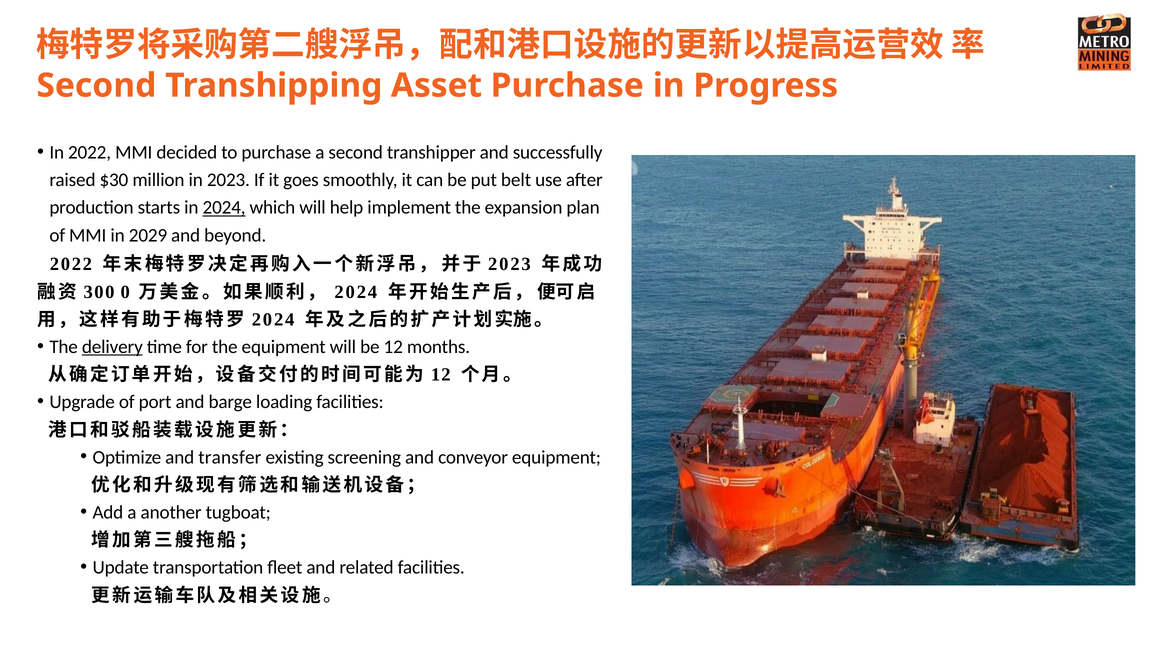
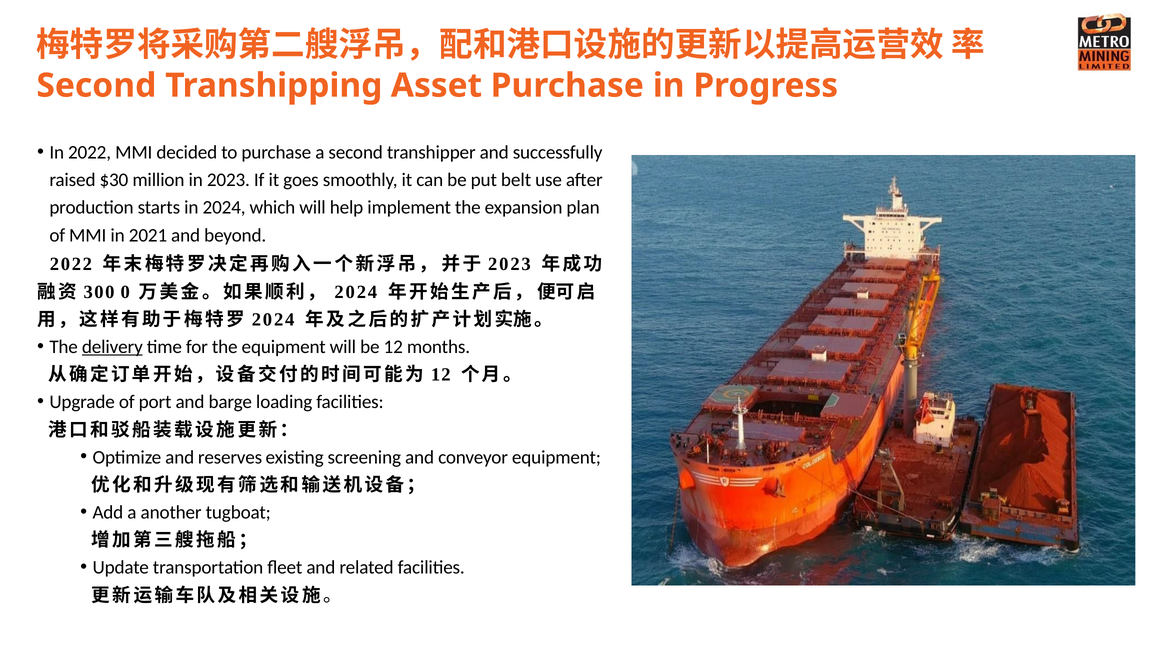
2024 at (224, 207) underline: present -> none
2029: 2029 -> 2021
transfer: transfer -> reserves
